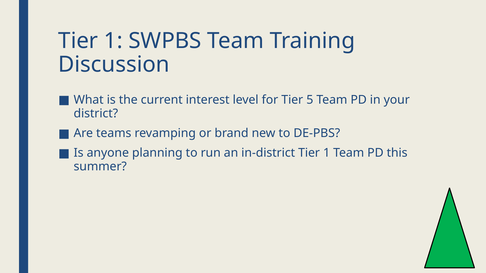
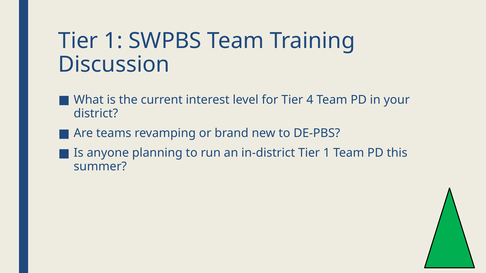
5: 5 -> 4
